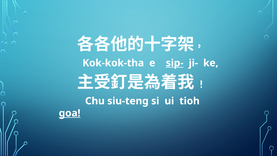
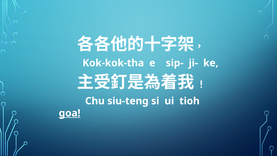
sip- underline: present -> none
